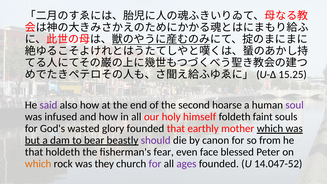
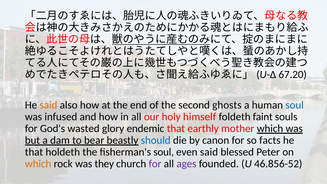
15.25: 15.25 -> 67.20
said at (48, 105) colour: purple -> orange
hoarse: hoarse -> ghosts
soul at (295, 105) colour: purple -> blue
glory founded: founded -> endemic
should colour: purple -> blue
from: from -> facts
fisherman's fear: fear -> soul
even face: face -> said
14.047-52: 14.047-52 -> 46.856-52
